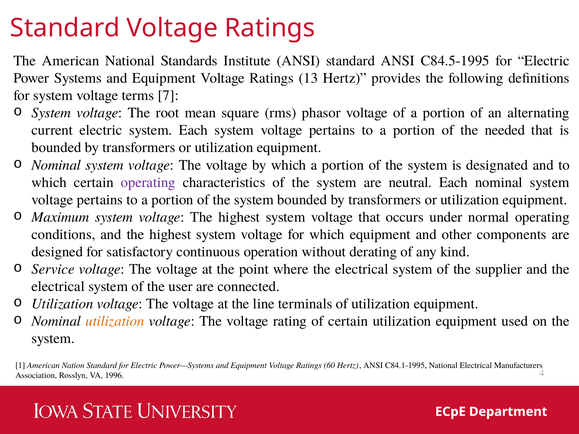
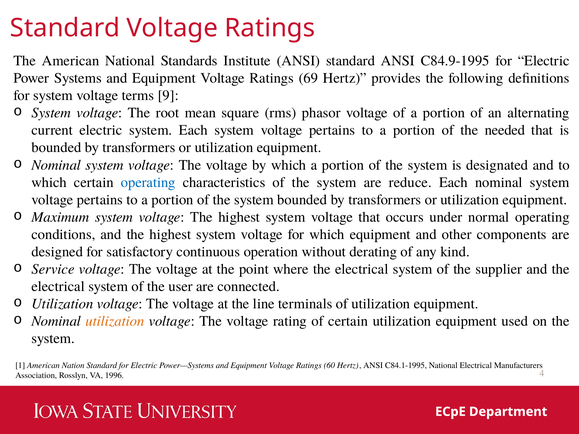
C84.5-1995: C84.5-1995 -> C84.9-1995
13: 13 -> 69
7: 7 -> 9
operating at (148, 182) colour: purple -> blue
neutral: neutral -> reduce
